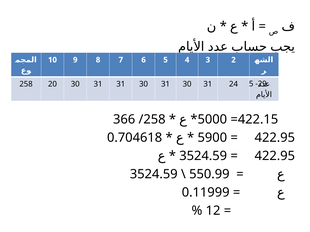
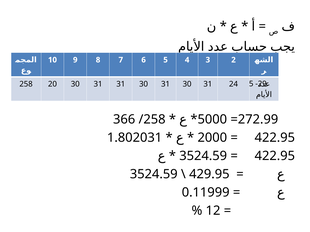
422.15: 422.15 -> 272.99
0.704618: 0.704618 -> 1.802031
5900: 5900 -> 2000
550.99: 550.99 -> 429.95
